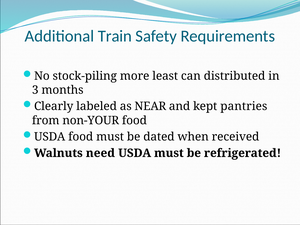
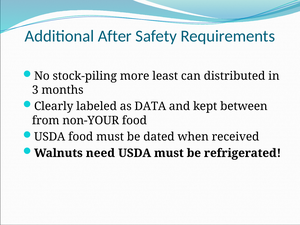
Train: Train -> After
NEAR: NEAR -> DATA
pantries: pantries -> between
